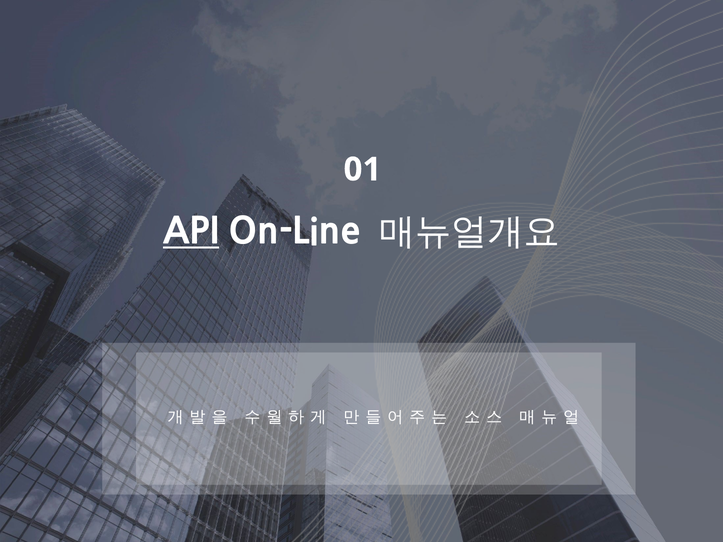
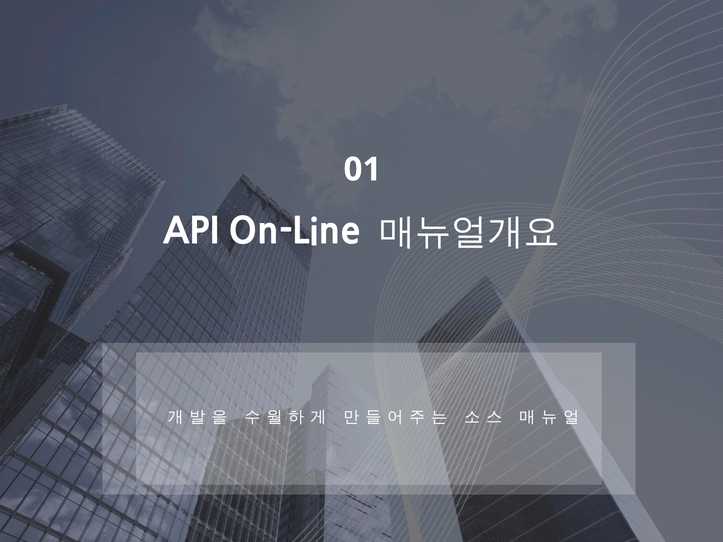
API underline: present -> none
